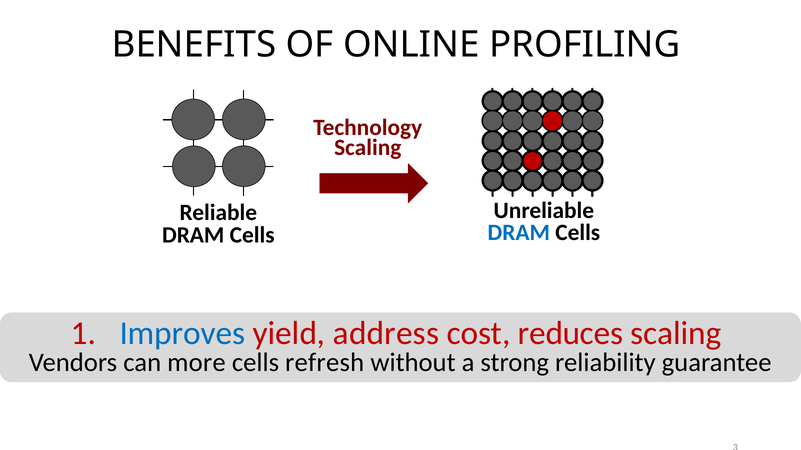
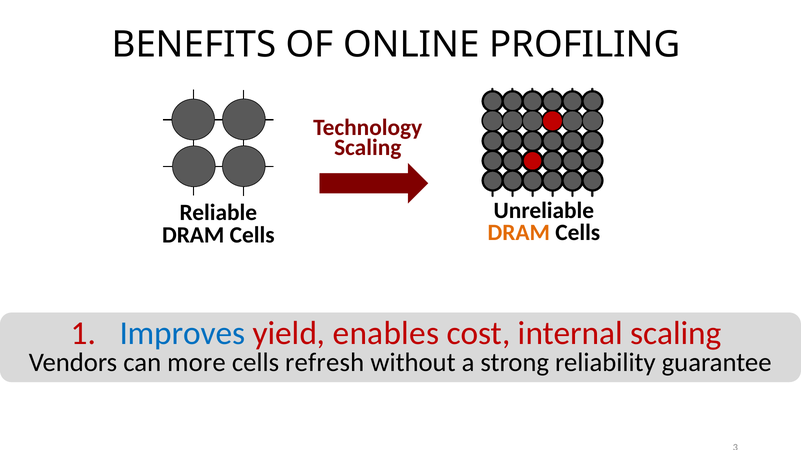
DRAM at (519, 233) colour: blue -> orange
address: address -> enables
reduces: reduces -> internal
